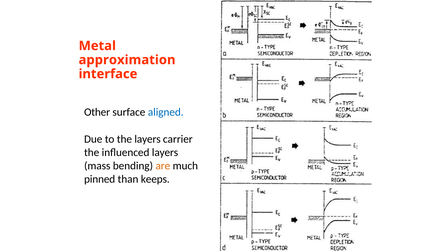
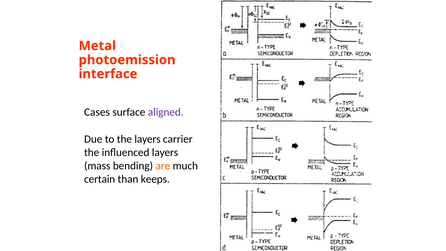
approximation: approximation -> photoemission
Other: Other -> Cases
aligned colour: blue -> purple
pinned: pinned -> certain
